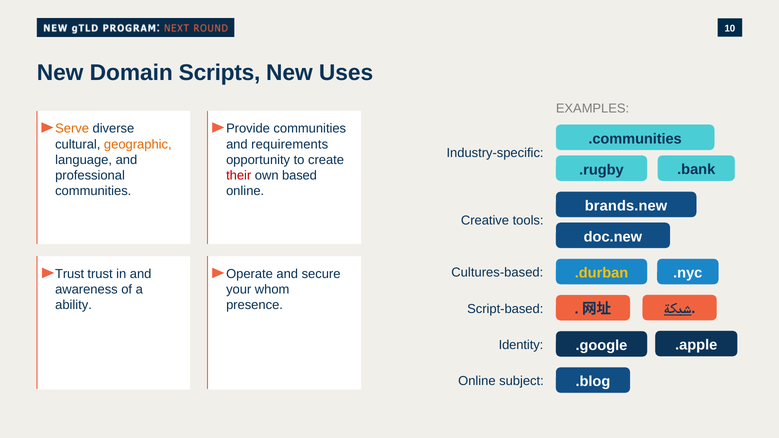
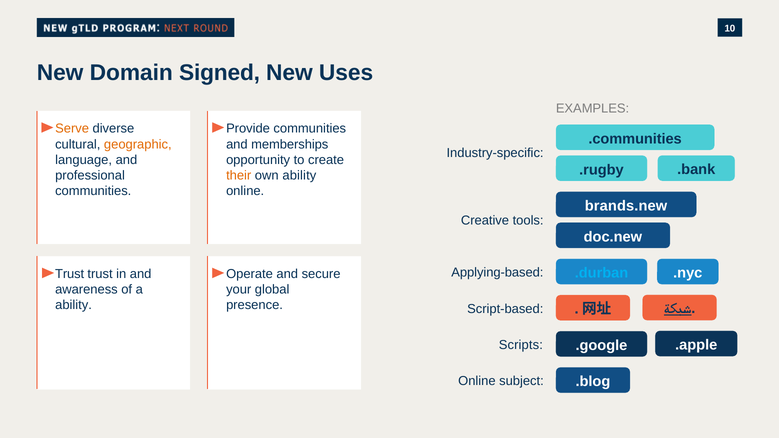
Scripts: Scripts -> Signed
requirements: requirements -> memberships
their colour: red -> orange
own based: based -> ability
.durban colour: yellow -> light blue
Cultures-based: Cultures-based -> Applying-based
whom: whom -> global
Identity: Identity -> Scripts
